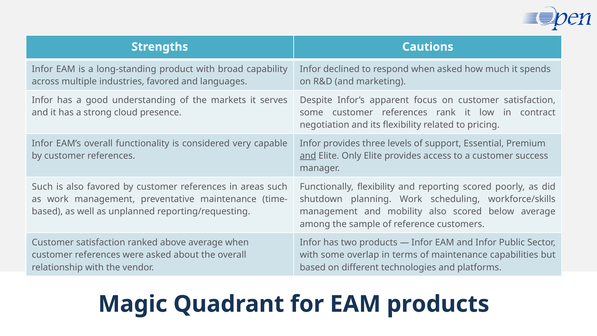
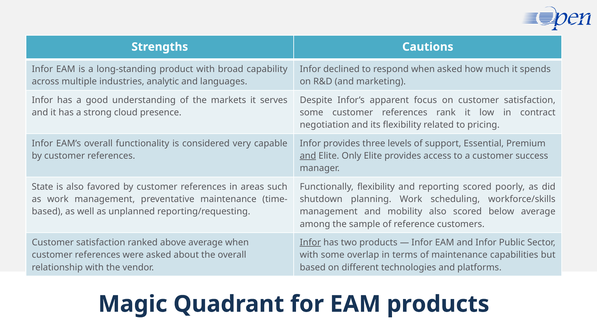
industries favored: favored -> analytic
Such at (42, 187): Such -> State
Infor at (310, 242) underline: none -> present
